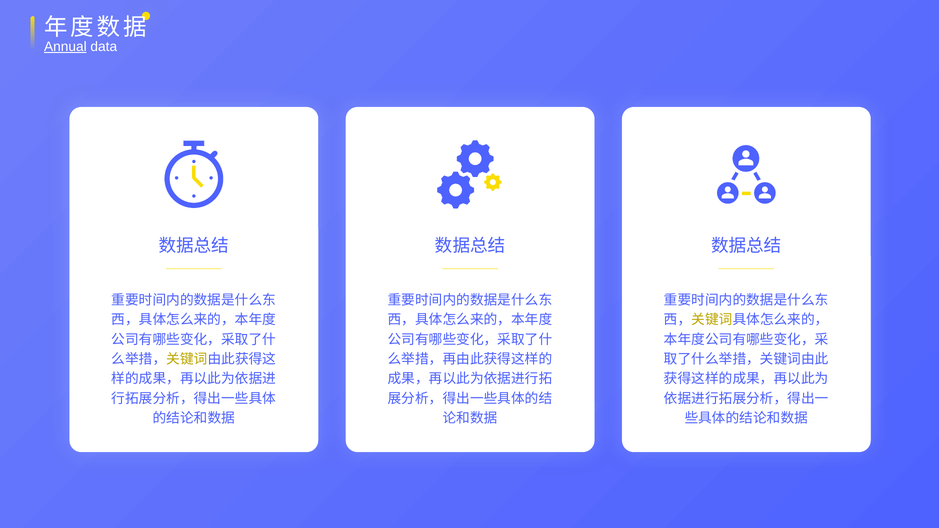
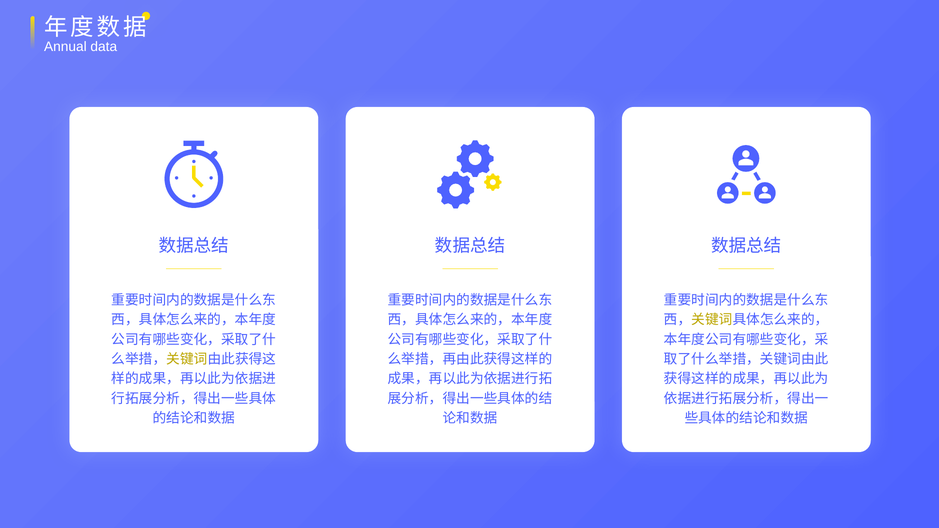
Annual underline: present -> none
